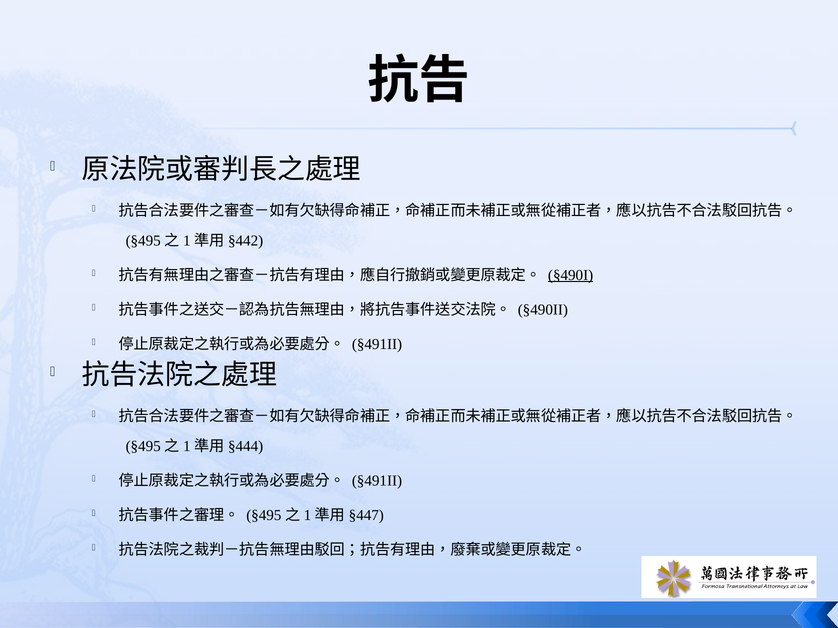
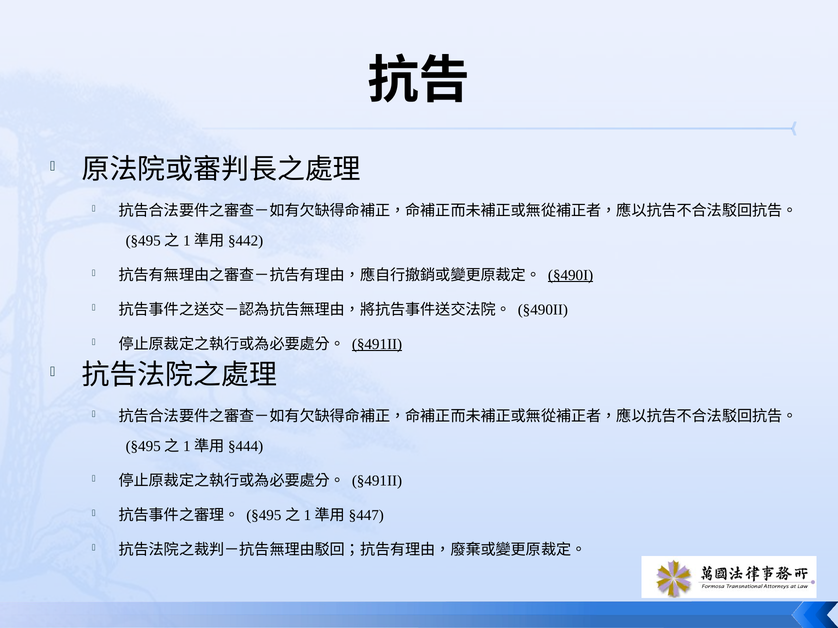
§491II at (377, 344) underline: none -> present
